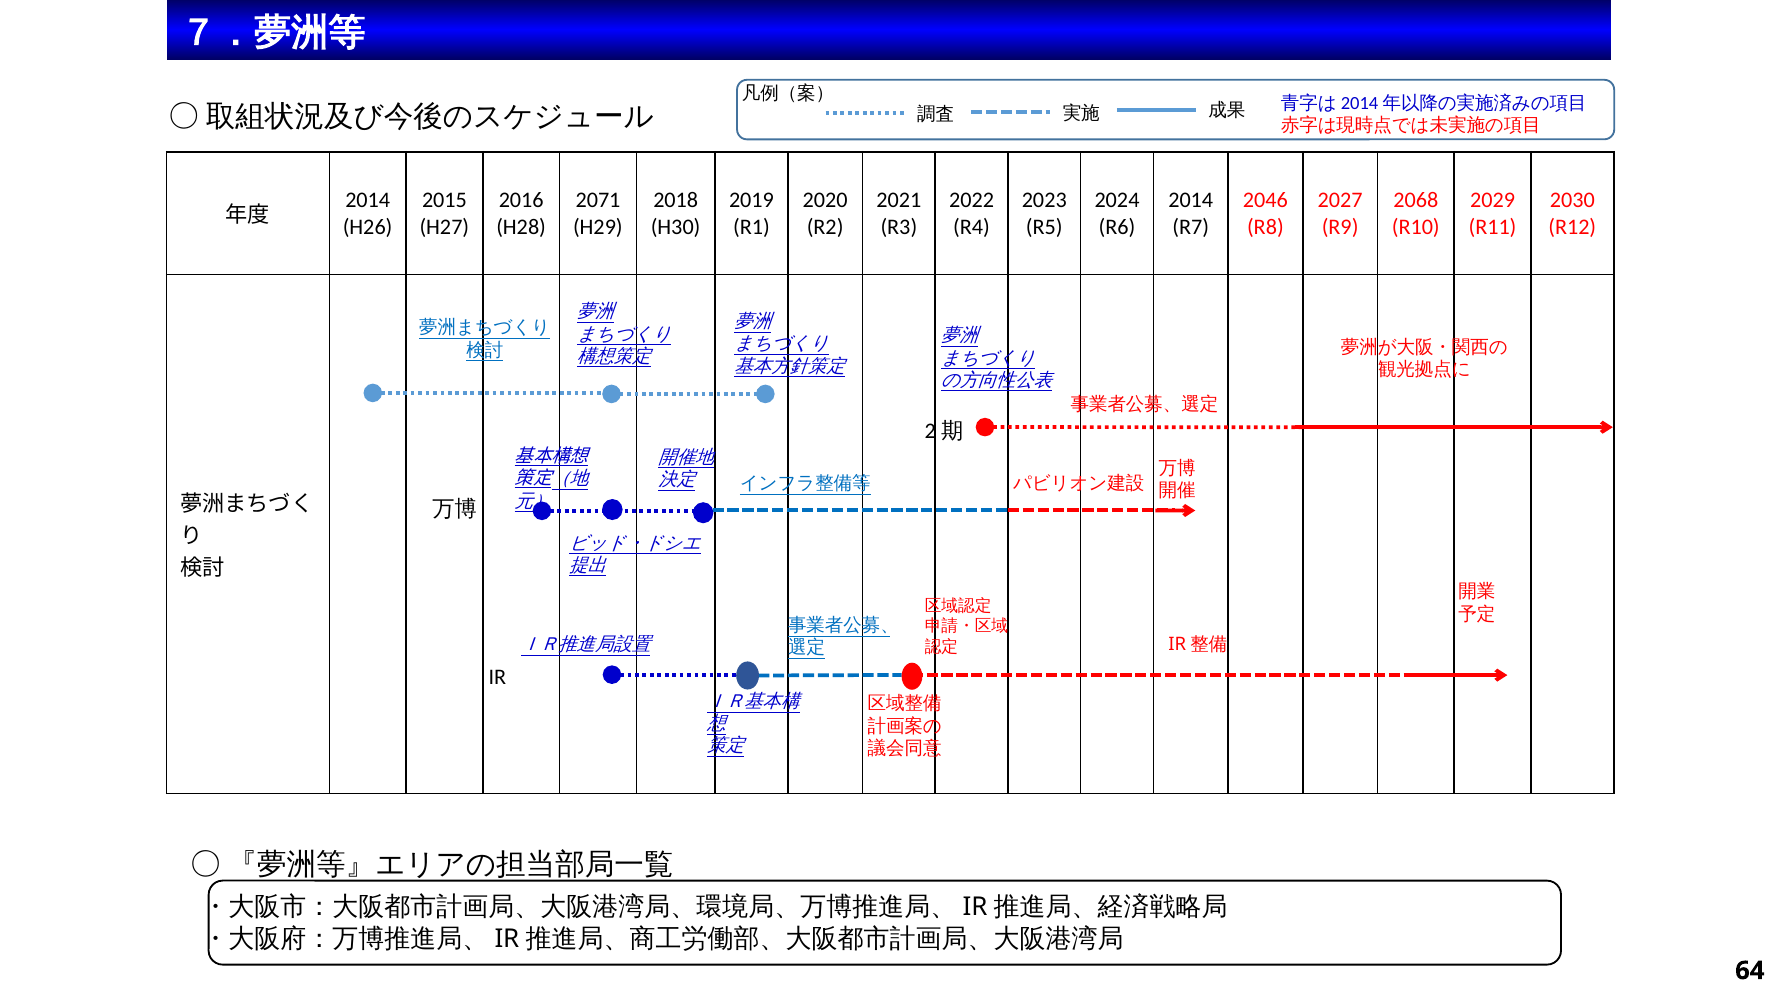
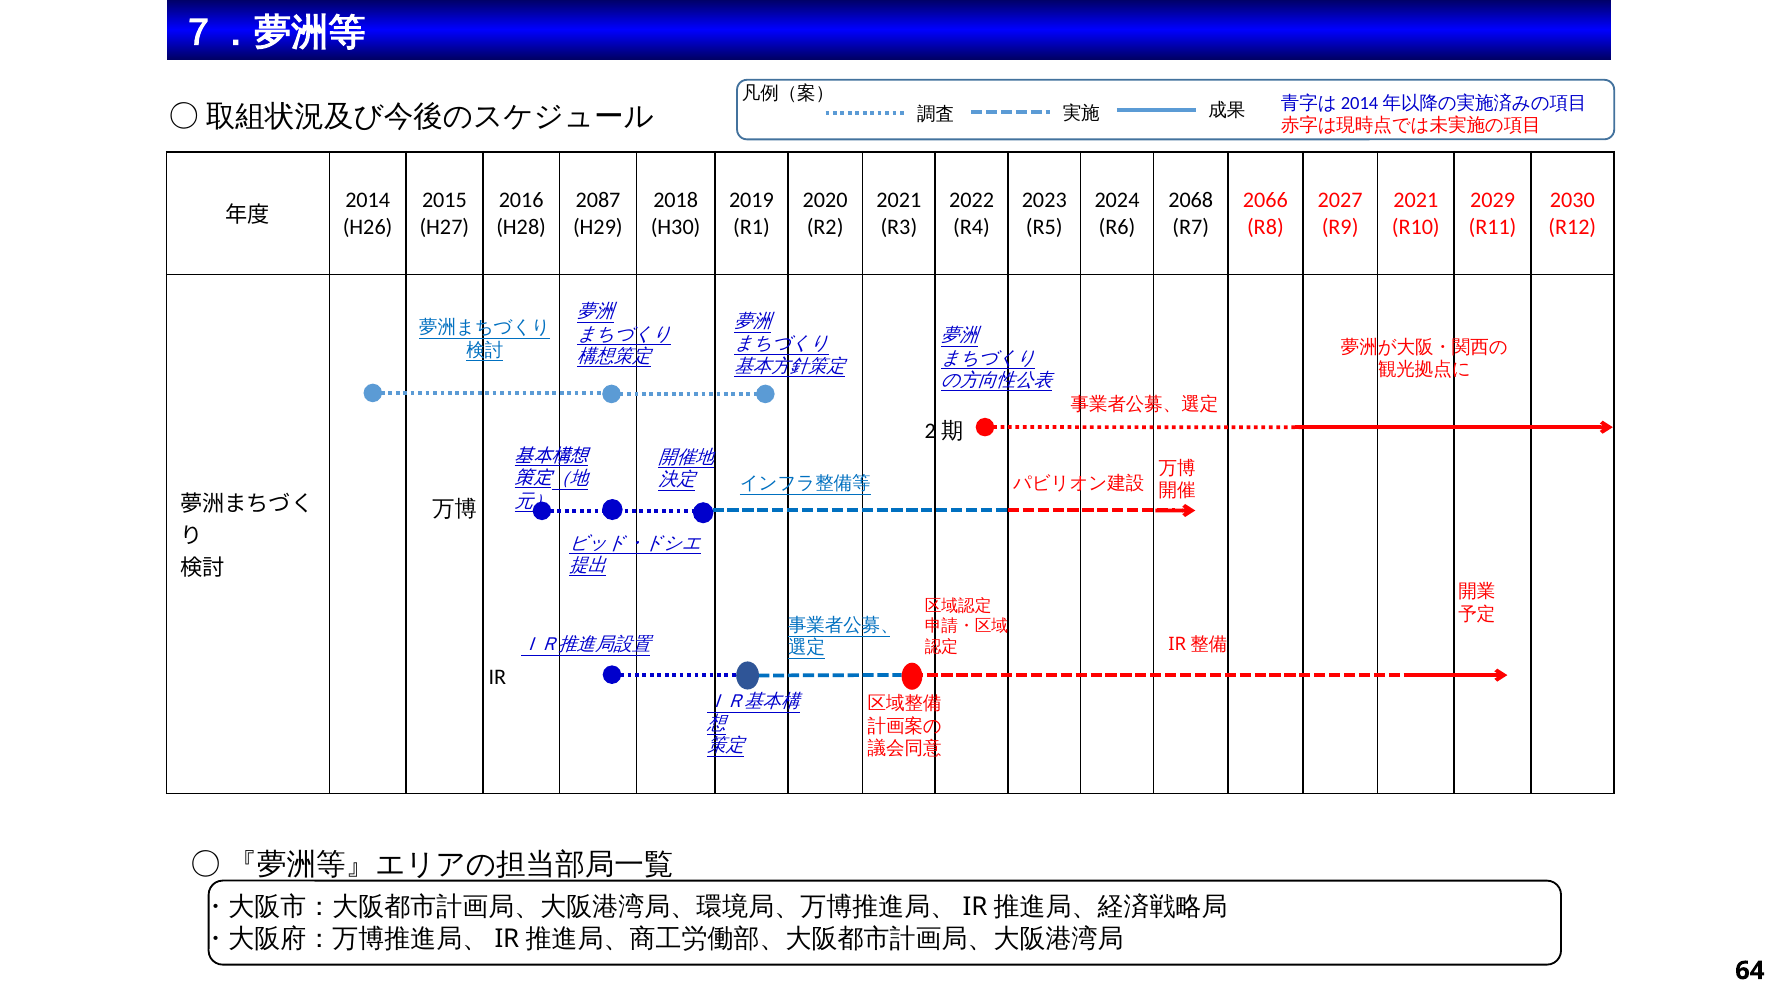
2071: 2071 -> 2087
2014 at (1191, 200): 2014 -> 2068
2046: 2046 -> 2066
2068 at (1416, 200): 2068 -> 2021
